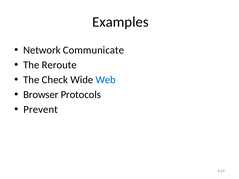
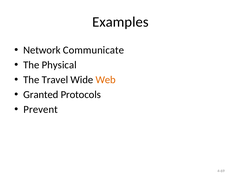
Reroute: Reroute -> Physical
Check: Check -> Travel
Web colour: blue -> orange
Browser: Browser -> Granted
